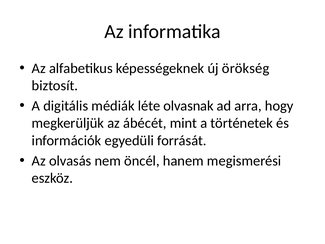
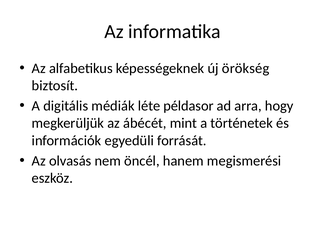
olvasnak: olvasnak -> példasor
